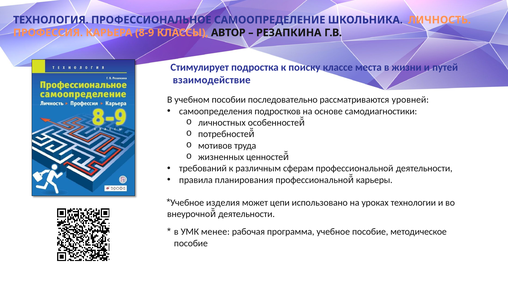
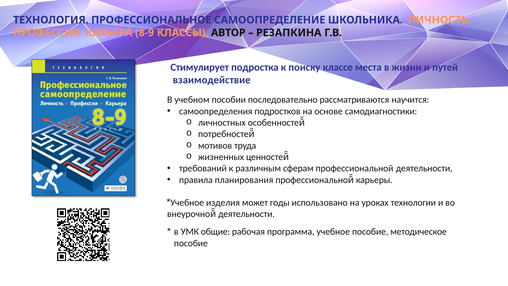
уровней: уровней -> научится
цепи: цепи -> годы
менее: менее -> общие
